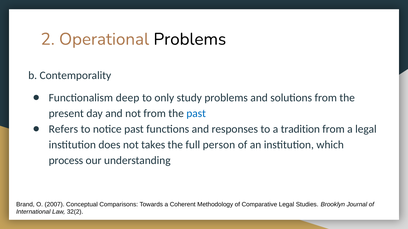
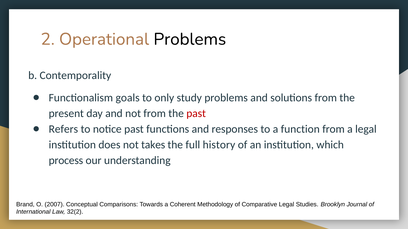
deep: deep -> goals
past at (196, 114) colour: blue -> red
tradition: tradition -> function
person: person -> history
